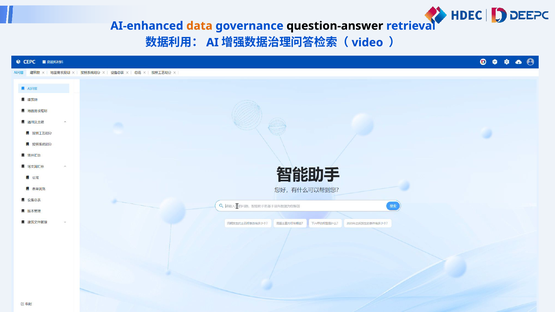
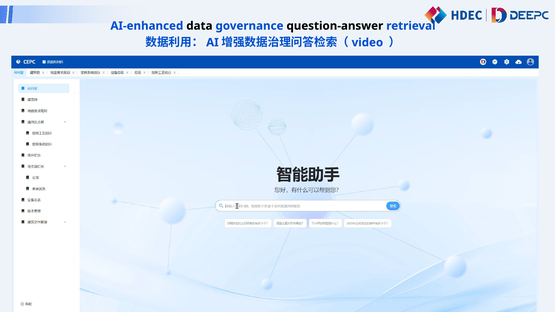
data colour: orange -> black
